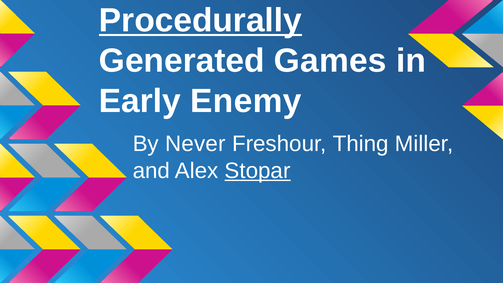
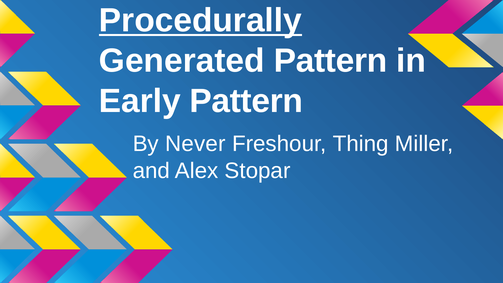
Generated Games: Games -> Pattern
Early Enemy: Enemy -> Pattern
Stopar underline: present -> none
